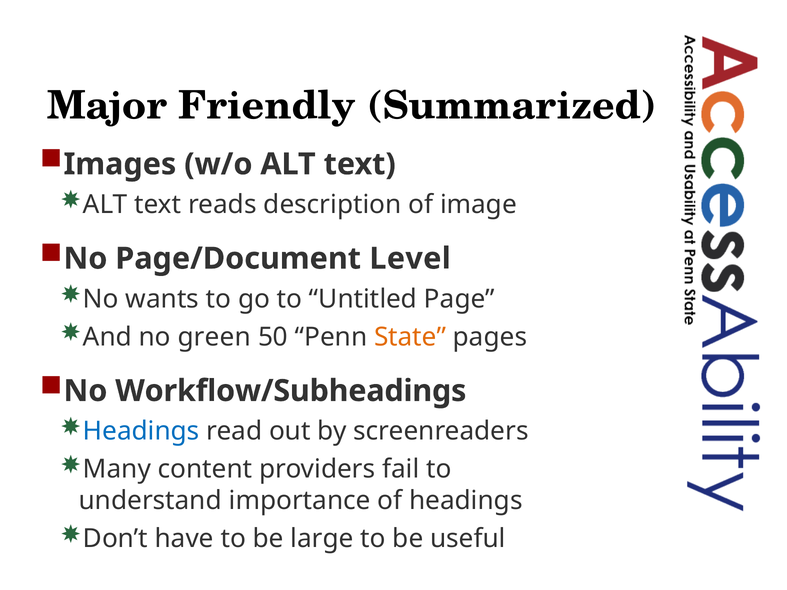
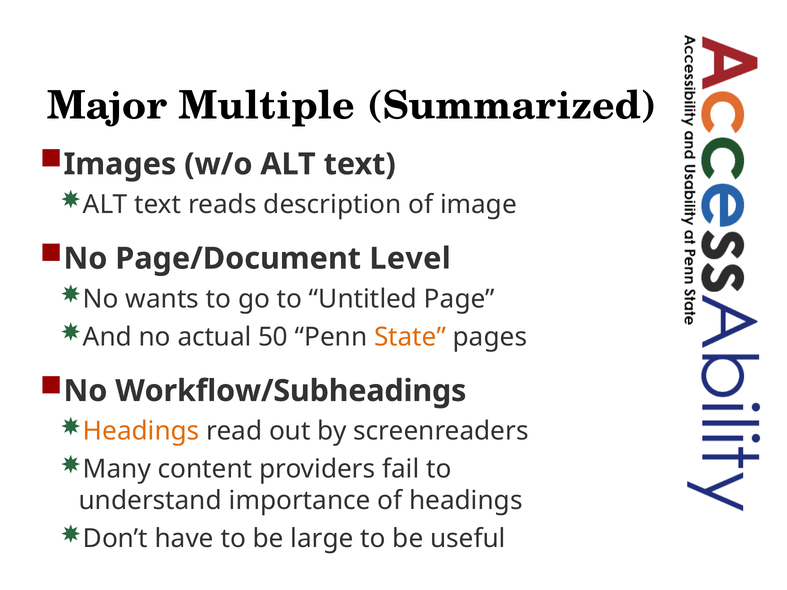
Friendly: Friendly -> Multiple
green: green -> actual
Headings at (141, 431) colour: blue -> orange
